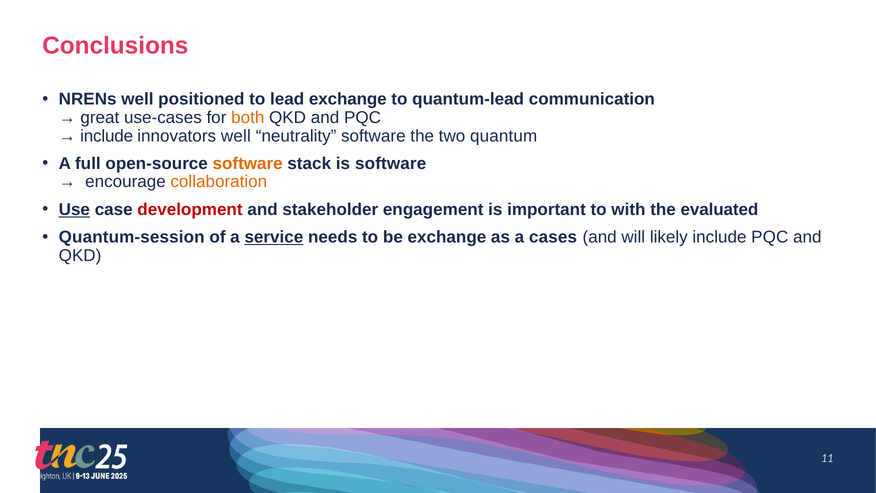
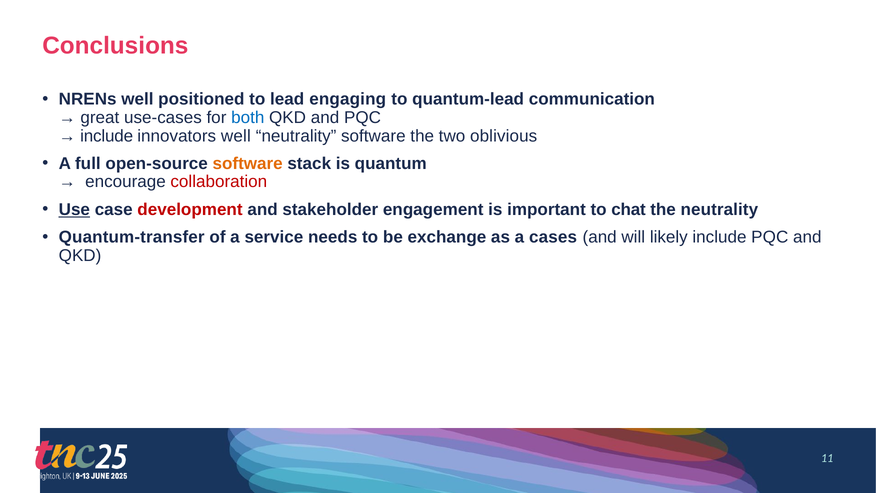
lead exchange: exchange -> engaging
both colour: orange -> blue
quantum: quantum -> oblivious
is software: software -> quantum
collaboration colour: orange -> red
with: with -> chat
the evaluated: evaluated -> neutrality
Quantum-session: Quantum-session -> Quantum-transfer
service underline: present -> none
